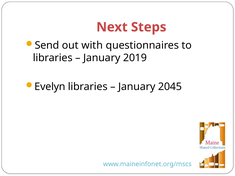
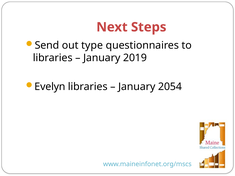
with: with -> type
2045: 2045 -> 2054
